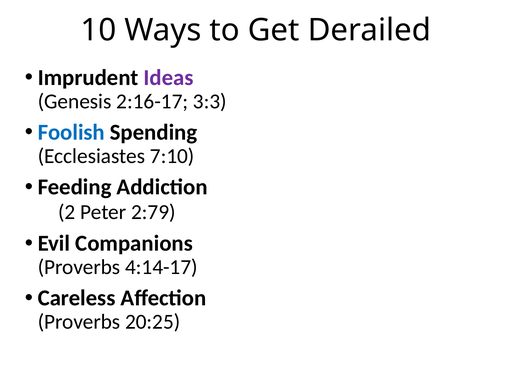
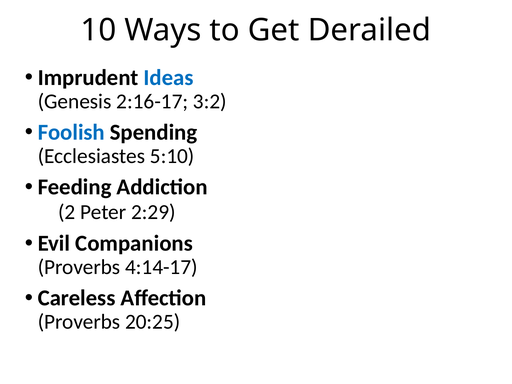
Ideas colour: purple -> blue
3:3: 3:3 -> 3:2
7:10: 7:10 -> 5:10
2:79: 2:79 -> 2:29
